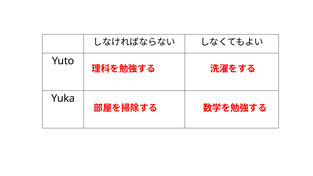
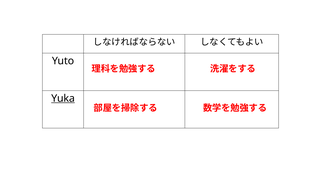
Yuka underline: none -> present
